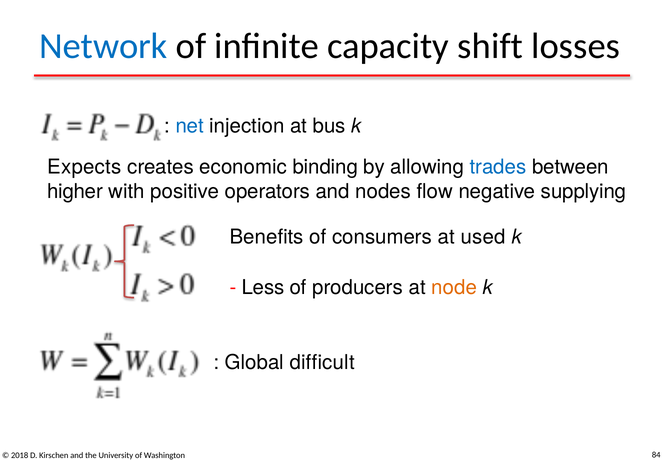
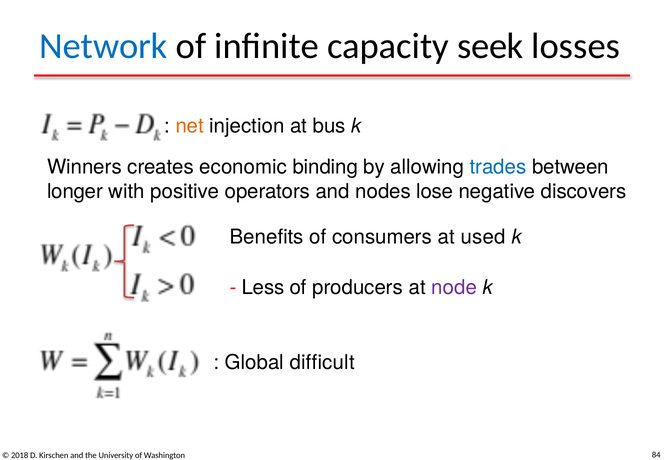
shift: shift -> seek
net colour: blue -> orange
Expects: Expects -> Winners
higher: higher -> longer
flow: flow -> lose
supplying: supplying -> discovers
node colour: orange -> purple
